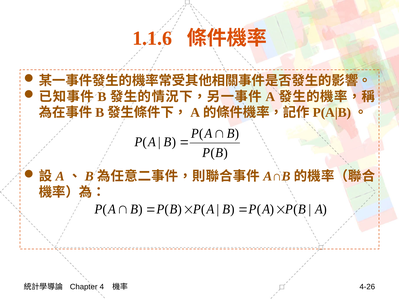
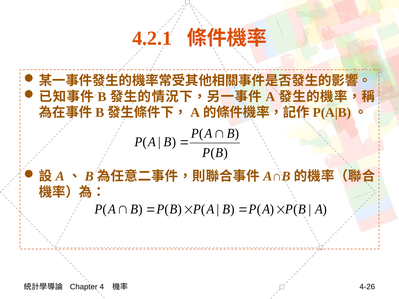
1.1.6: 1.1.6 -> 4.2.1
